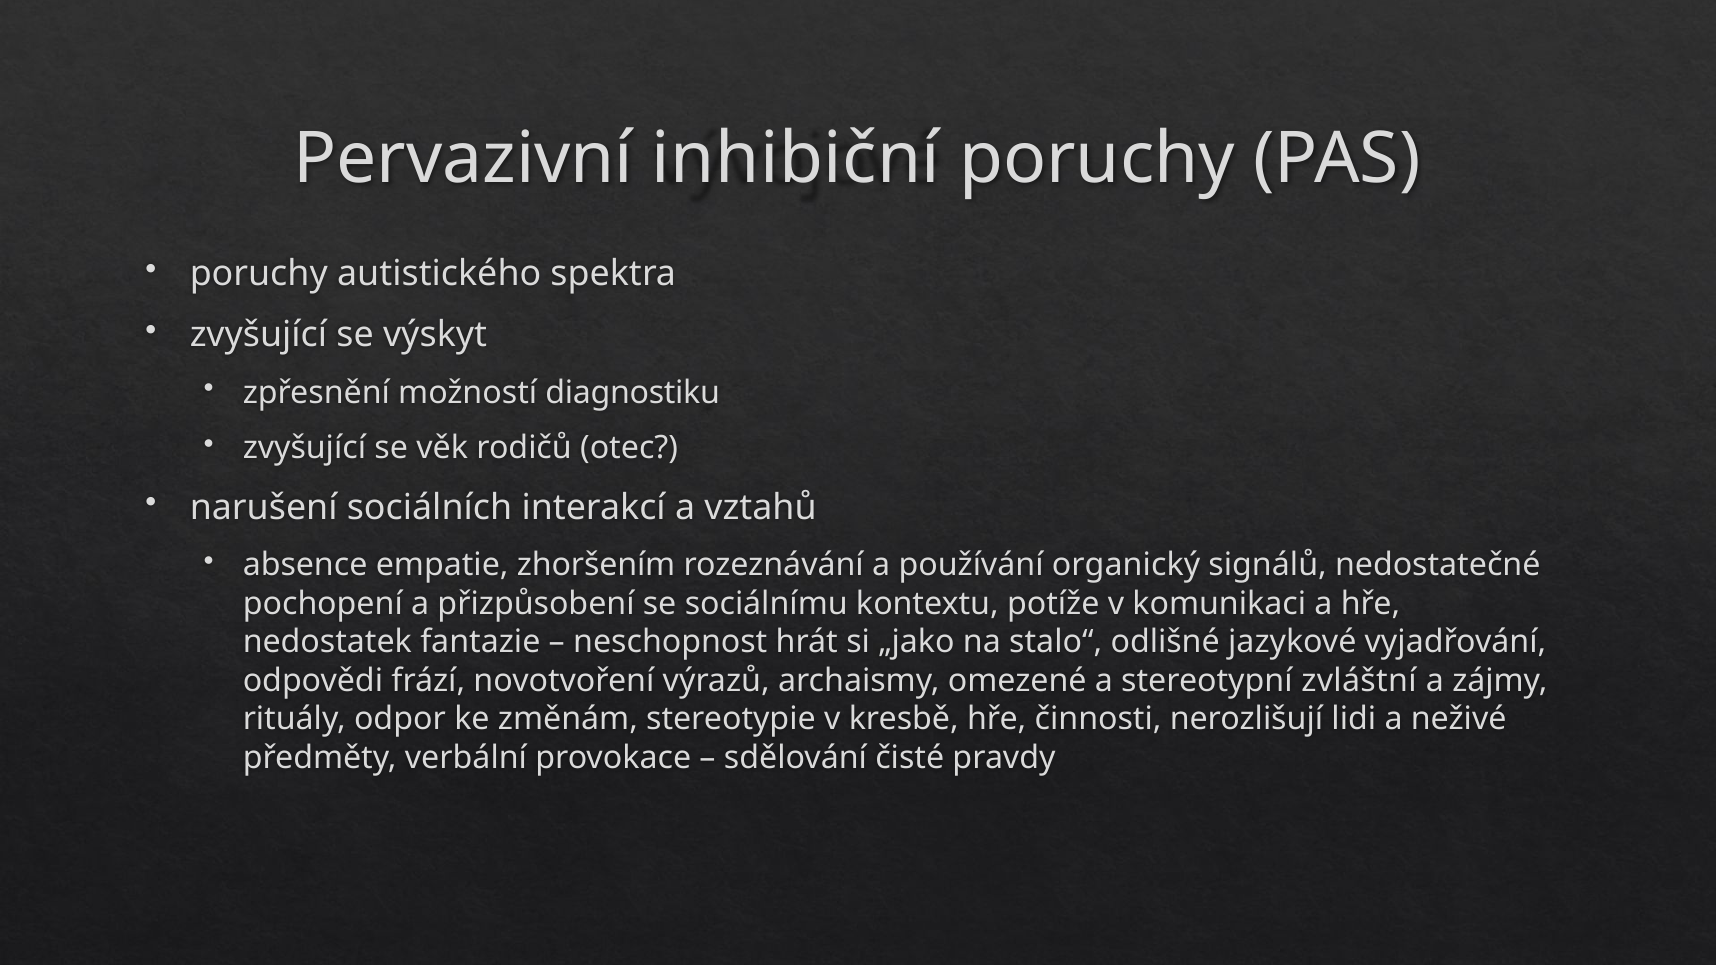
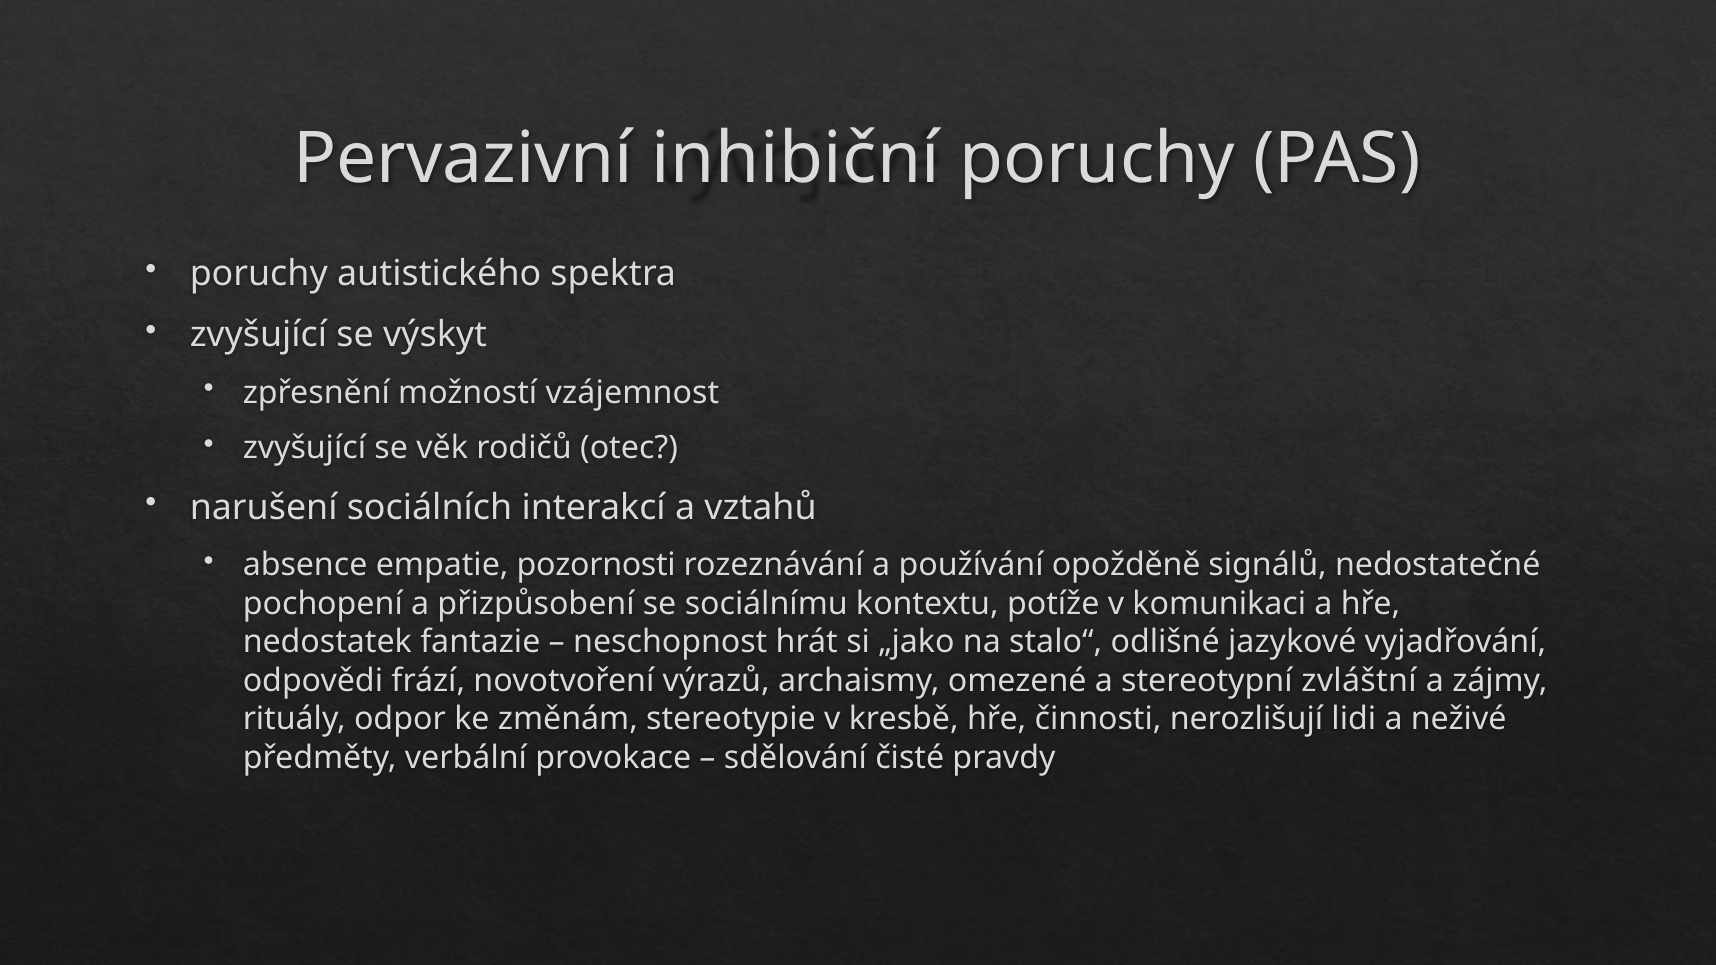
diagnostiku: diagnostiku -> vzájemnost
zhoršením: zhoršením -> pozornosti
organický: organický -> opožděně
